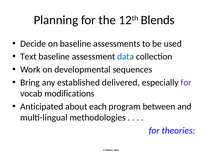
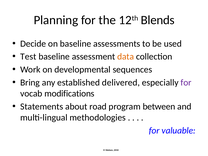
Text: Text -> Test
data colour: blue -> orange
Anticipated: Anticipated -> Statements
each: each -> road
theories: theories -> valuable
